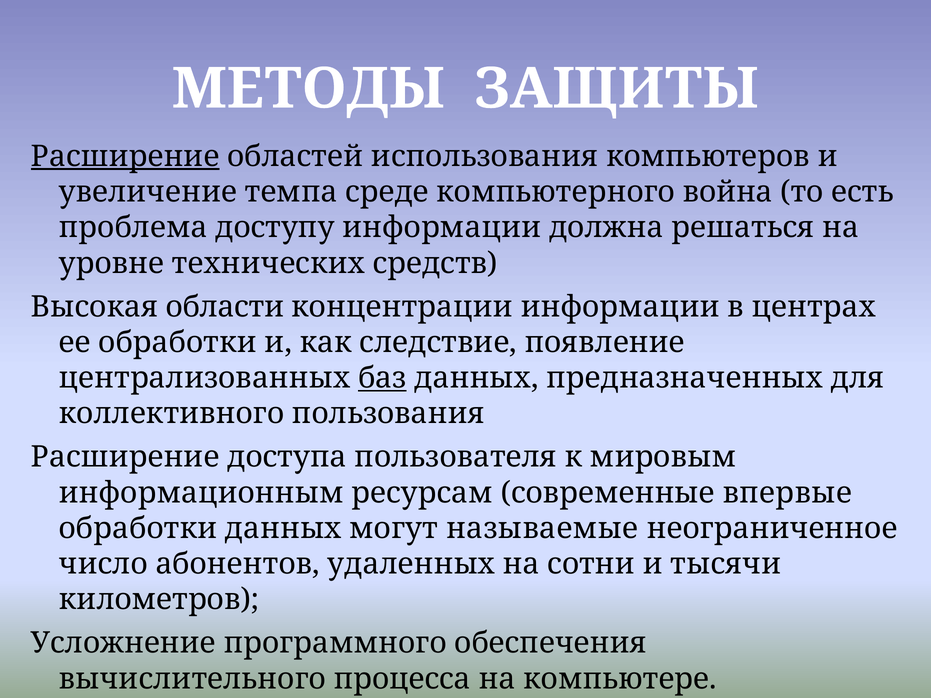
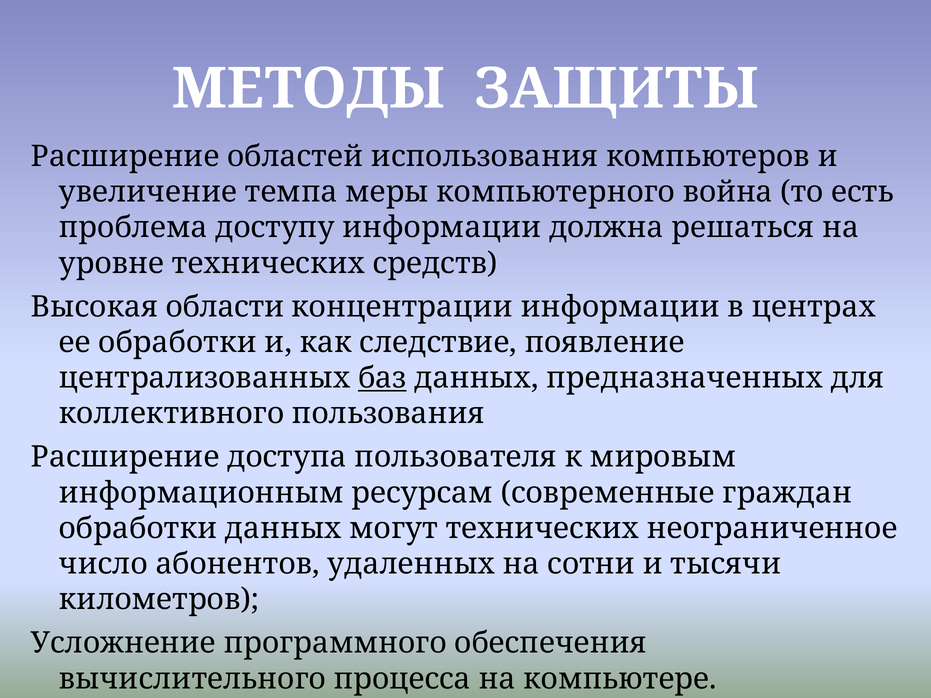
Расширение at (125, 156) underline: present -> none
среде: среде -> меры
впервые: впервые -> граждан
могут называемые: называемые -> технических
